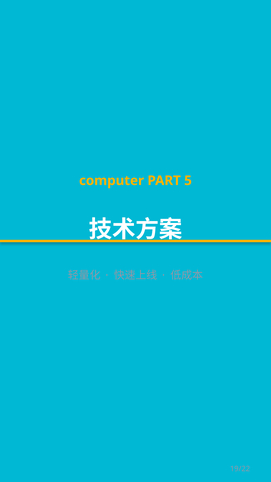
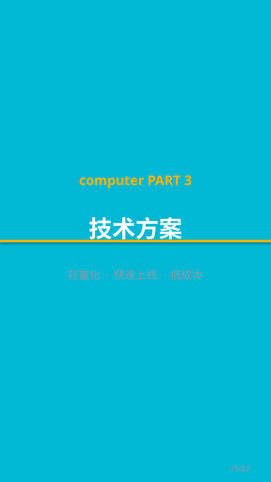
5: 5 -> 3
